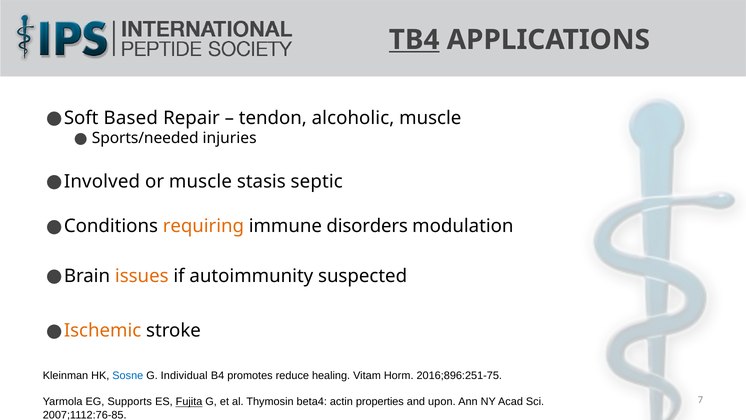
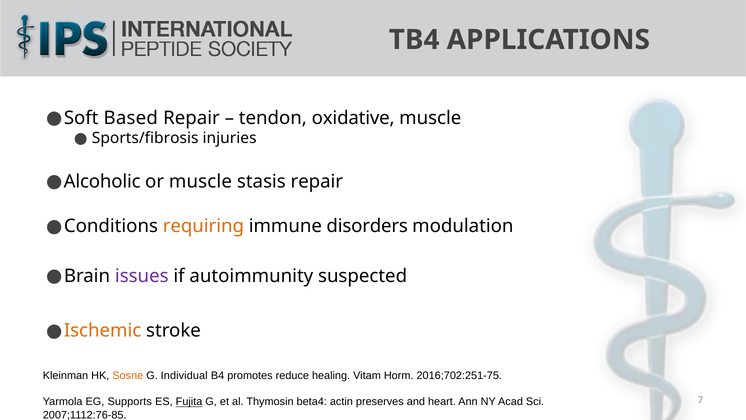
TB4 underline: present -> none
alcoholic: alcoholic -> oxidative
Sports/needed: Sports/needed -> Sports/fibrosis
Involved: Involved -> Alcoholic
stasis septic: septic -> repair
issues colour: orange -> purple
Sosne colour: blue -> orange
2016;896:251-75: 2016;896:251-75 -> 2016;702:251-75
properties: properties -> preserves
upon: upon -> heart
